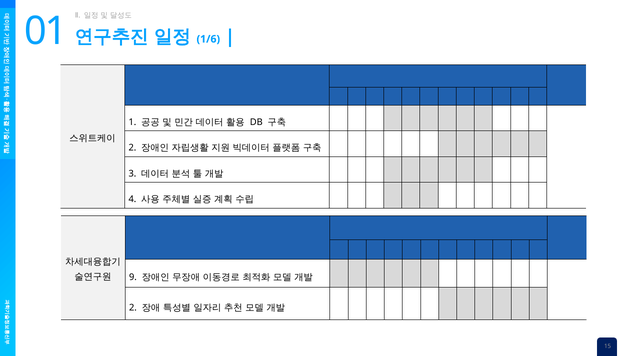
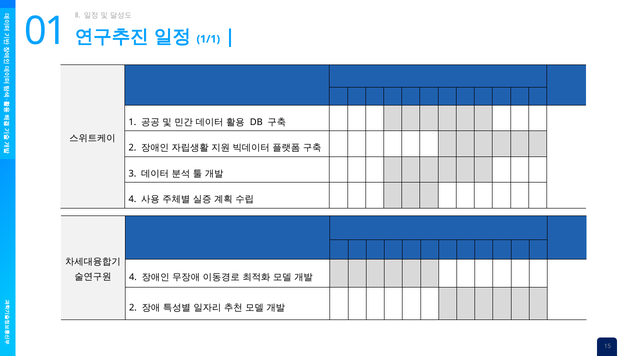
1/6: 1/6 -> 1/1
9 at (133, 277): 9 -> 4
